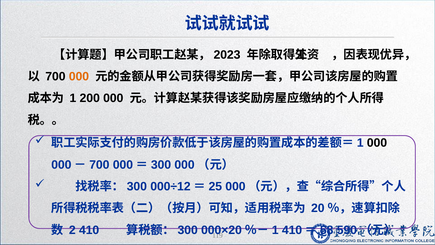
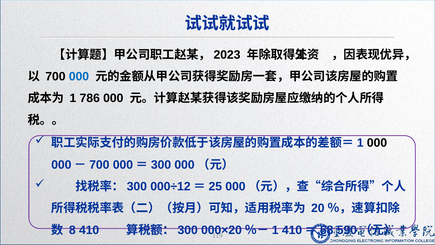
000 at (79, 76) colour: orange -> blue
200: 200 -> 786
2: 2 -> 8
